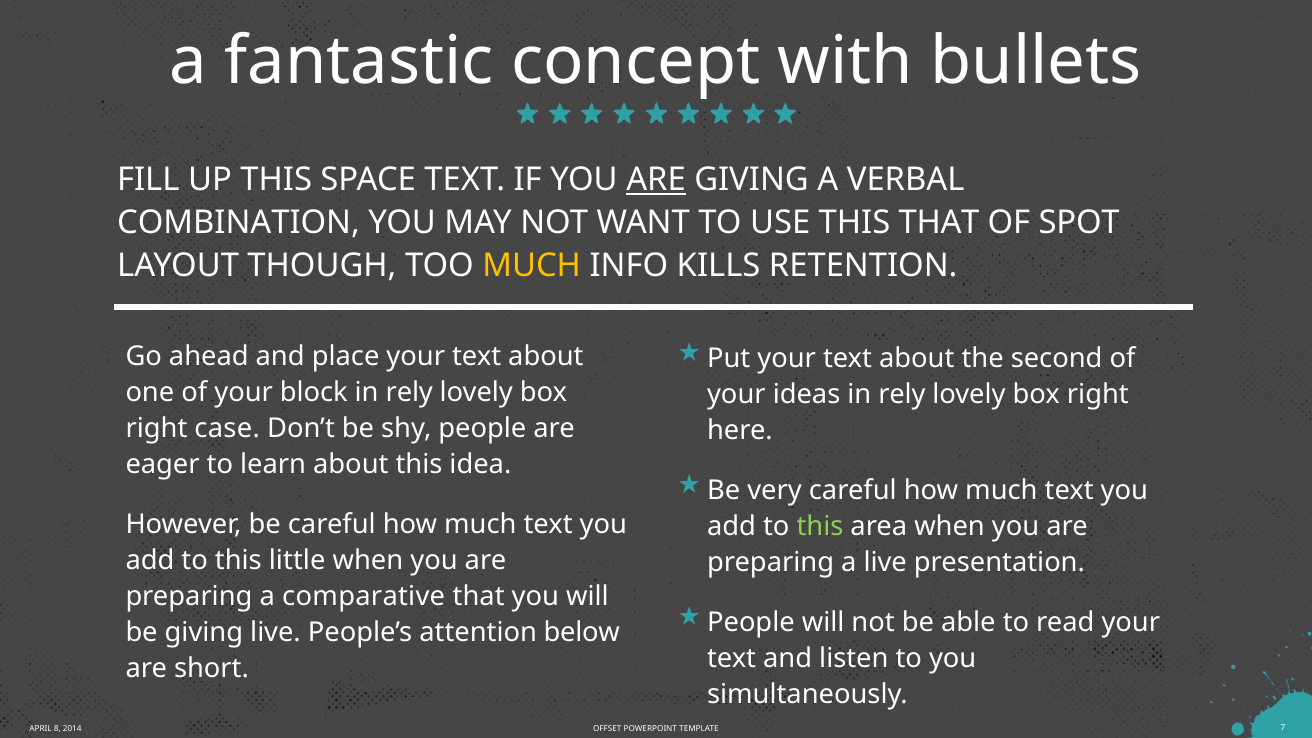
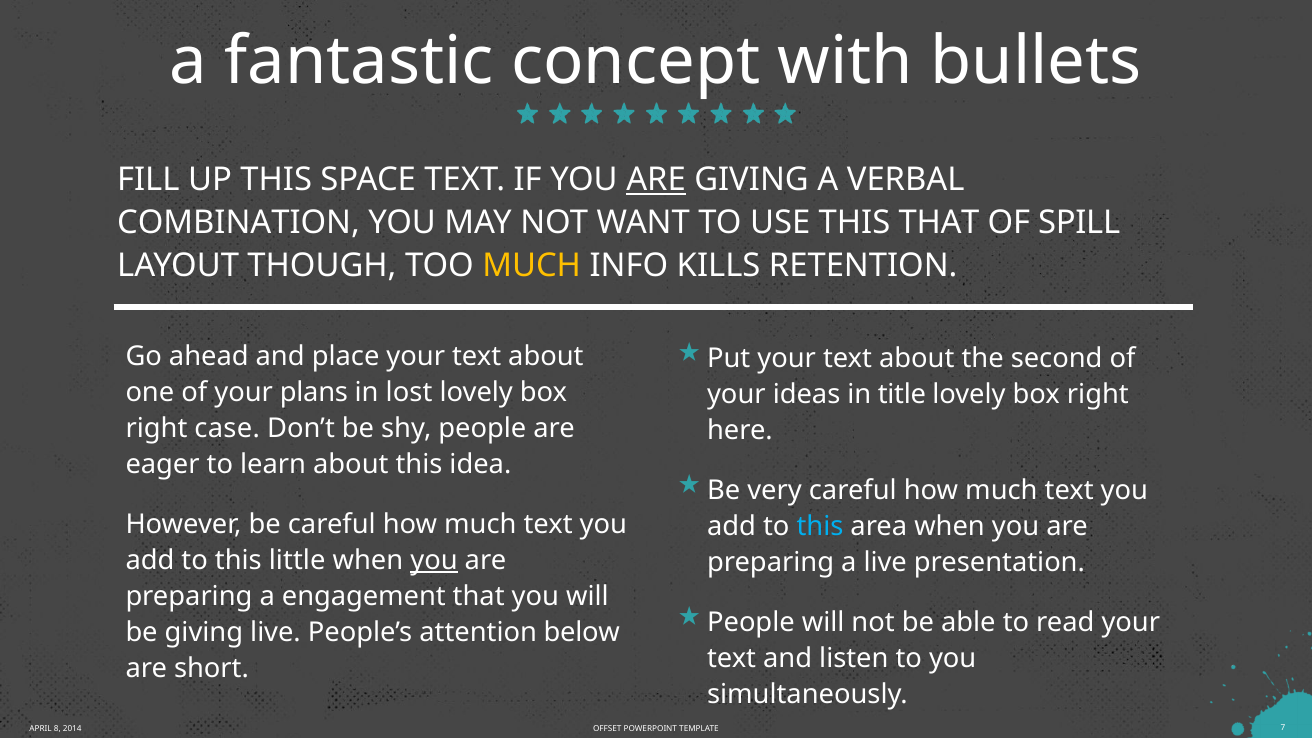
SPOT: SPOT -> SPILL
block: block -> plans
rely at (409, 392): rely -> lost
ideas in rely: rely -> title
this at (820, 526) colour: light green -> light blue
you at (434, 561) underline: none -> present
comparative: comparative -> engagement
